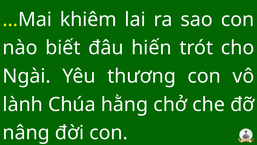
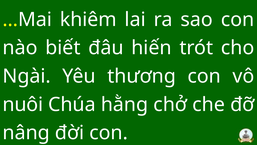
lành: lành -> nuôi
